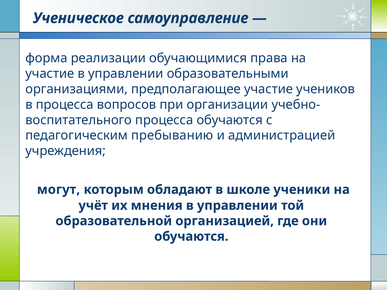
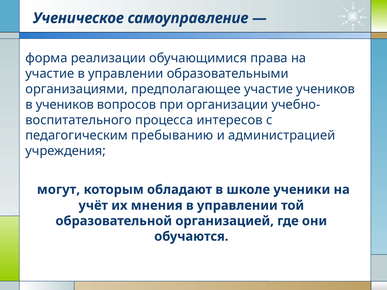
в процесса: процесса -> учеников
процесса обучаются: обучаются -> интересов
